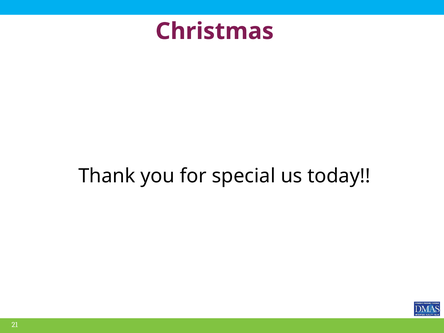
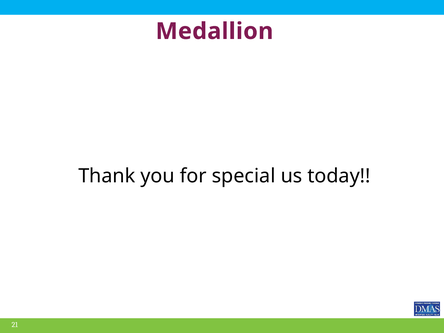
Christmas: Christmas -> Medallion
